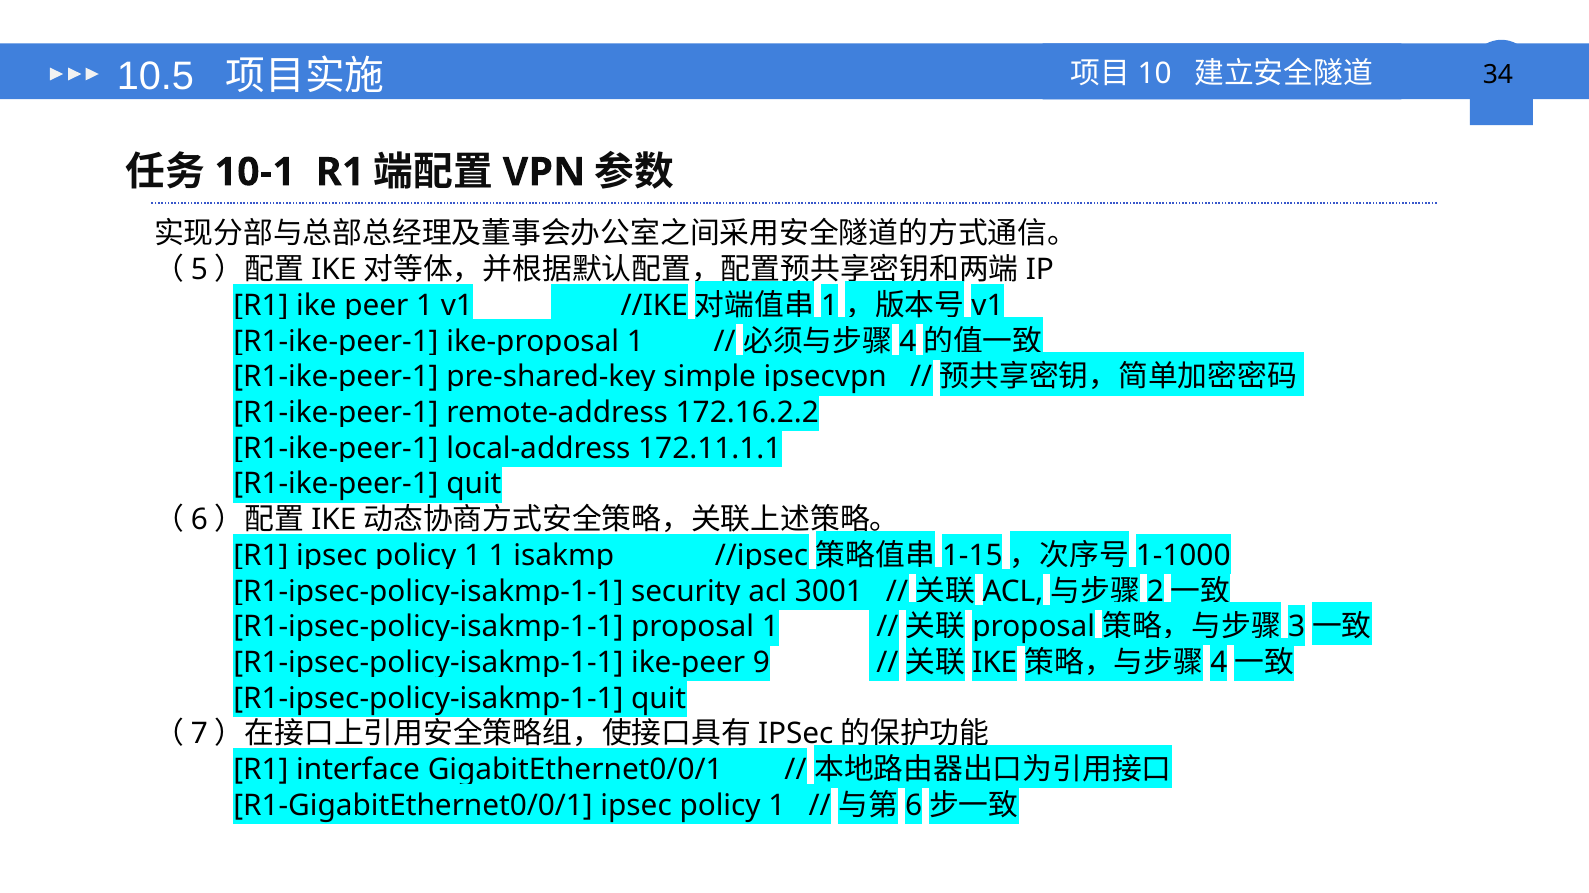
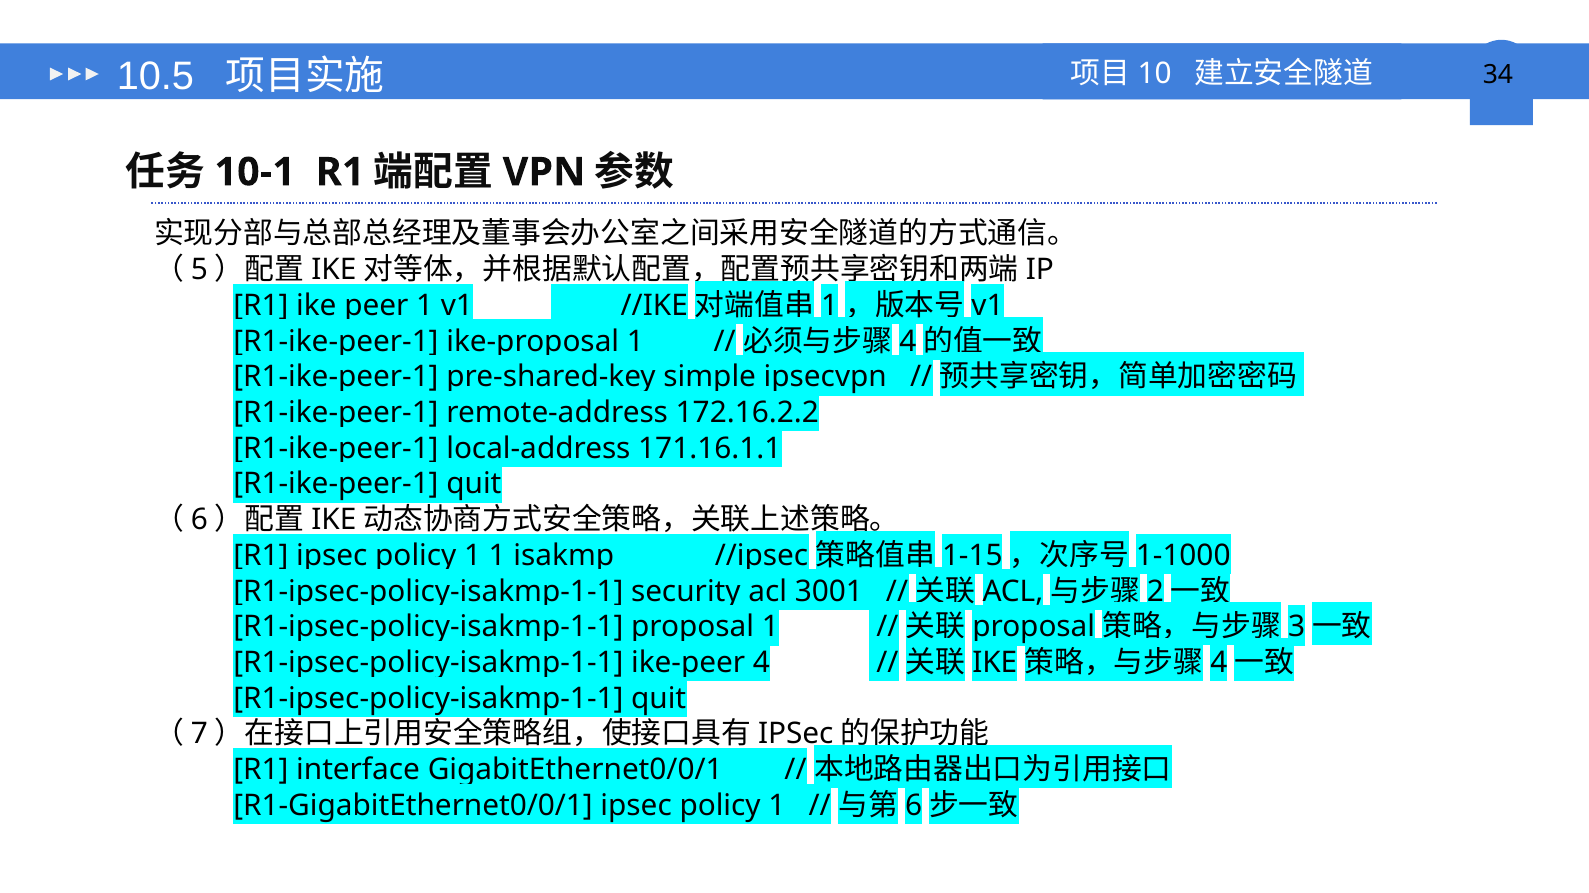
172.11.1.1: 172.11.1.1 -> 171.16.1.1
9: 9 -> 4
